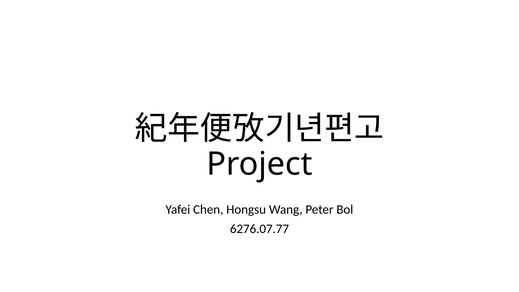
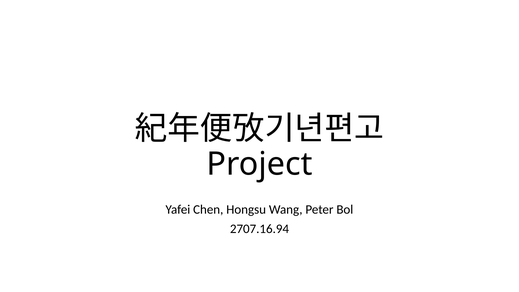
6276.07.77: 6276.07.77 -> 2707.16.94
